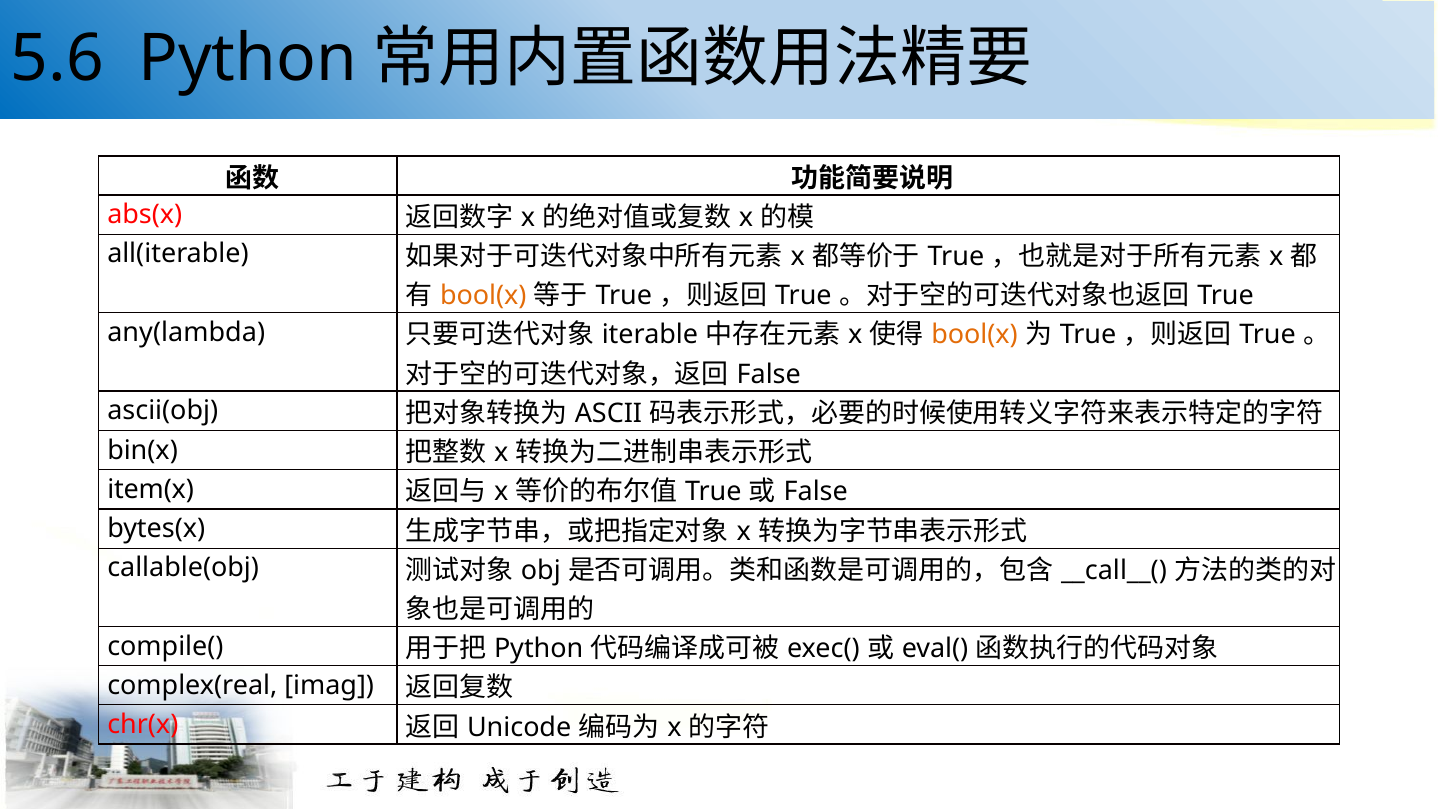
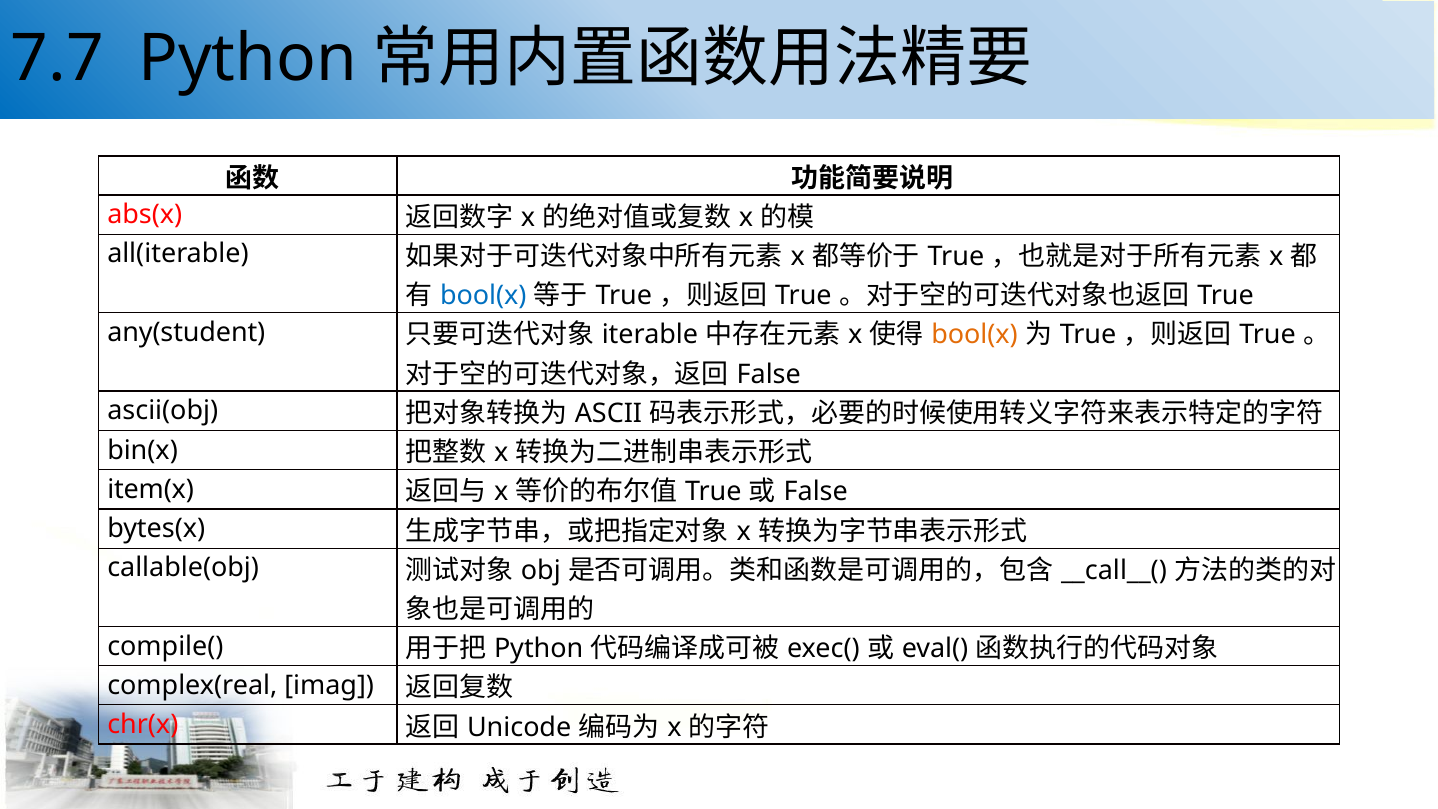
5.6: 5.6 -> 7.7
bool(x at (483, 296) colour: orange -> blue
any(lambda: any(lambda -> any(student
